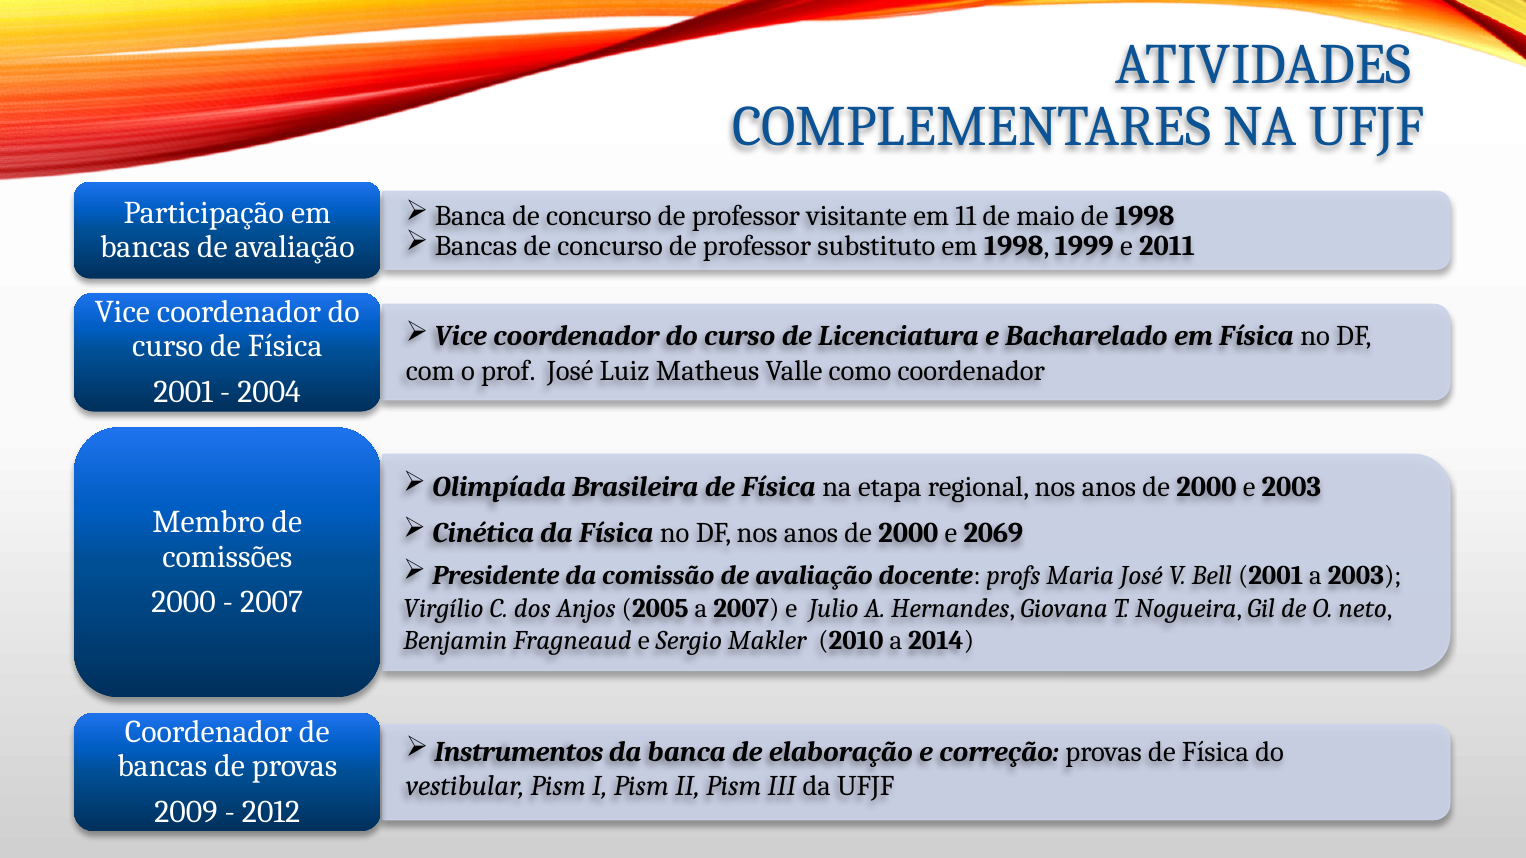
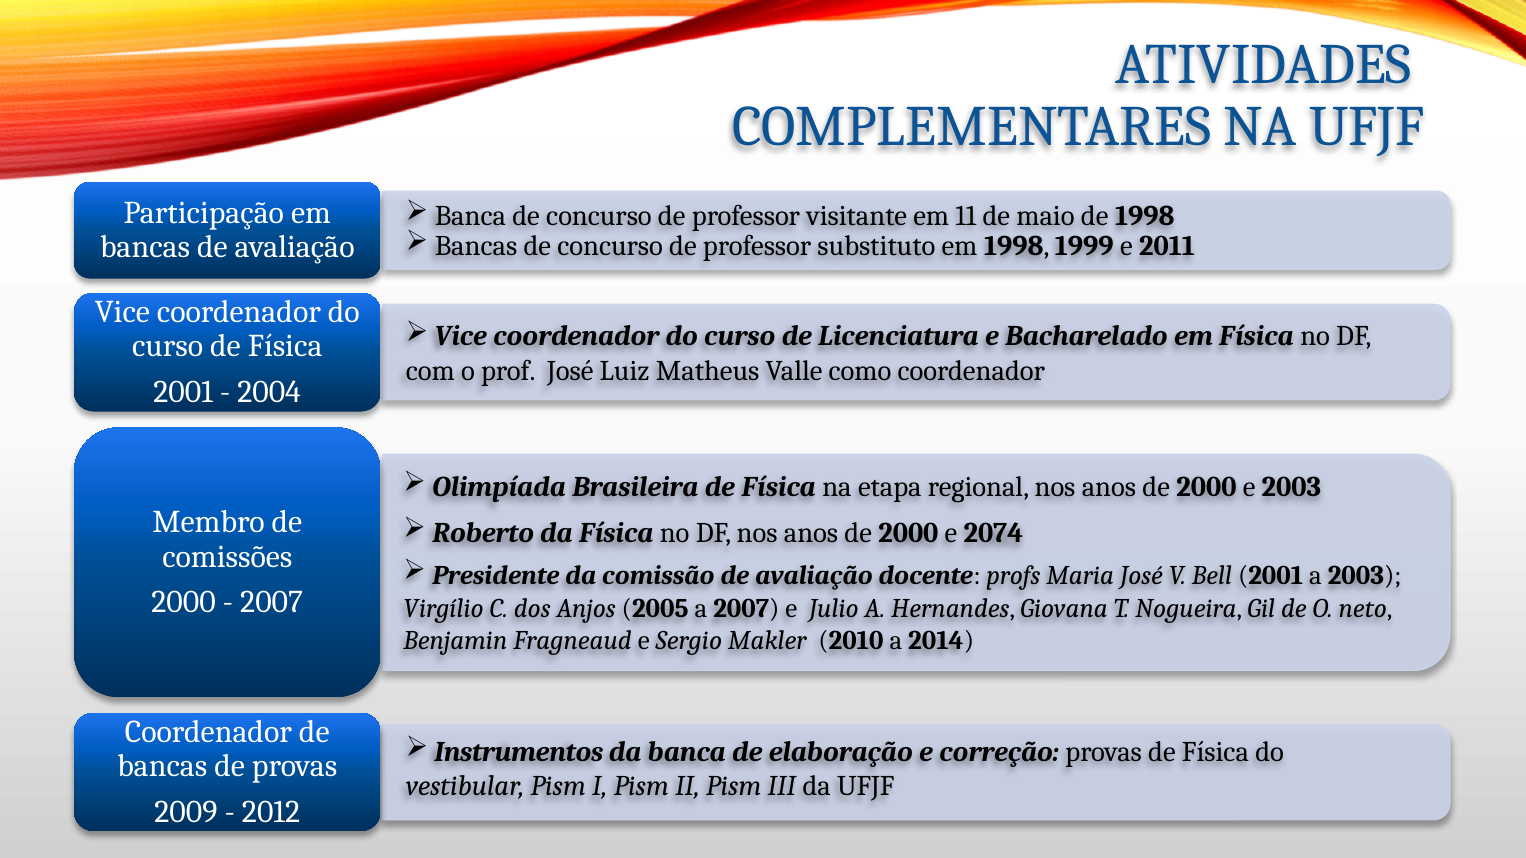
Cinética: Cinética -> Roberto
2069: 2069 -> 2074
